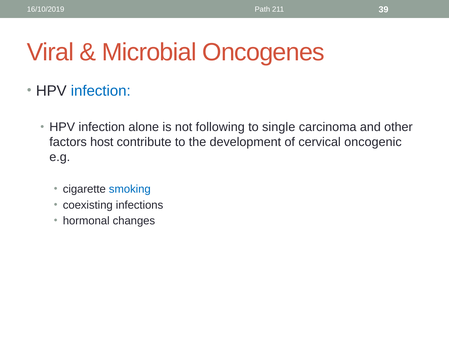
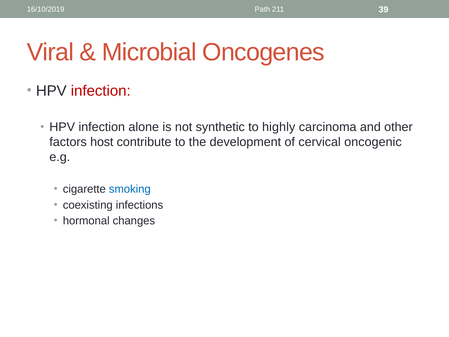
infection at (101, 91) colour: blue -> red
following: following -> synthetic
single: single -> highly
